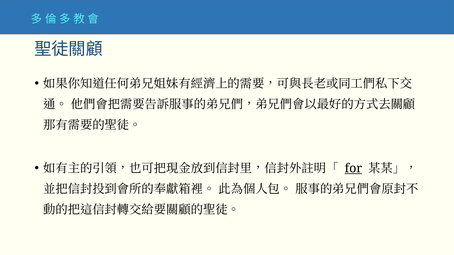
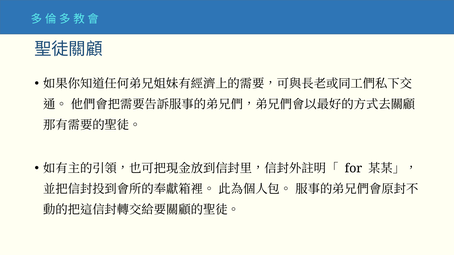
for underline: present -> none
